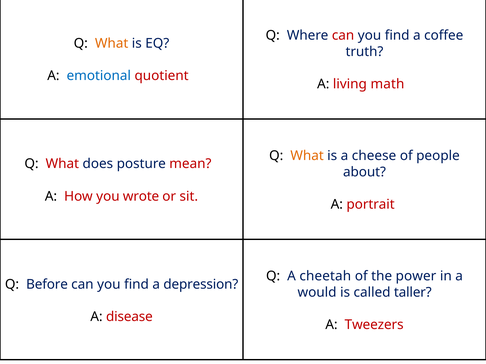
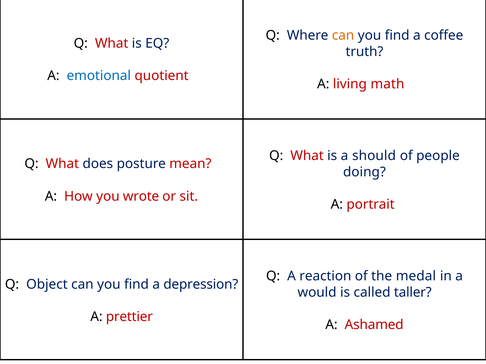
can at (343, 35) colour: red -> orange
What at (112, 44) colour: orange -> red
What at (307, 156) colour: orange -> red
cheese: cheese -> should
about: about -> doing
cheetah: cheetah -> reaction
power: power -> medal
Before: Before -> Object
disease: disease -> prettier
Tweezers: Tweezers -> Ashamed
